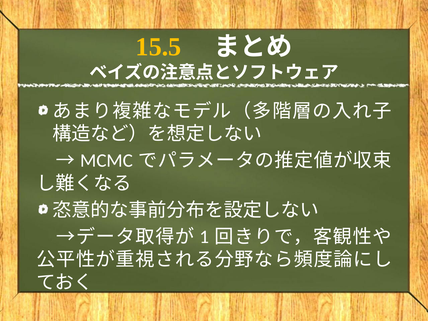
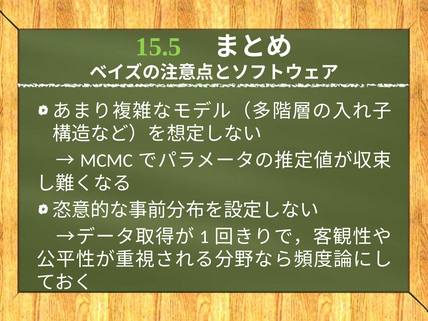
15.5 colour: yellow -> light green
